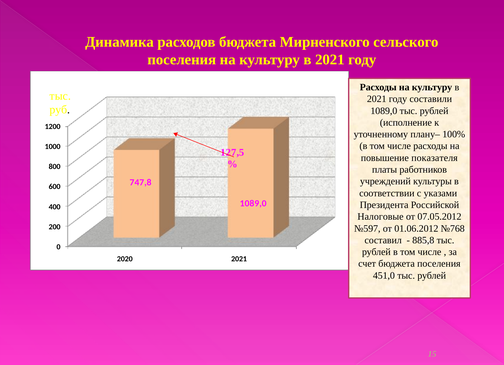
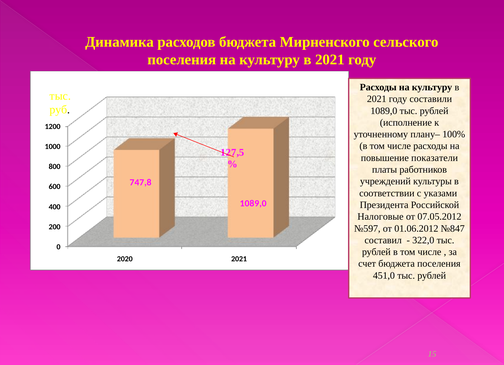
показателя: показателя -> показатели
№768: №768 -> №847
885,8: 885,8 -> 322,0
